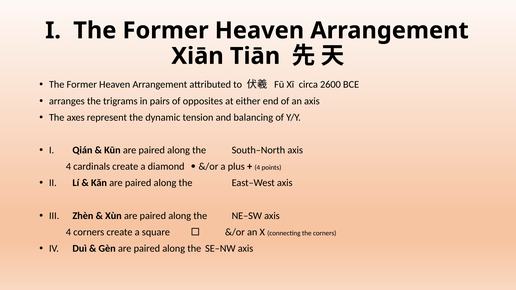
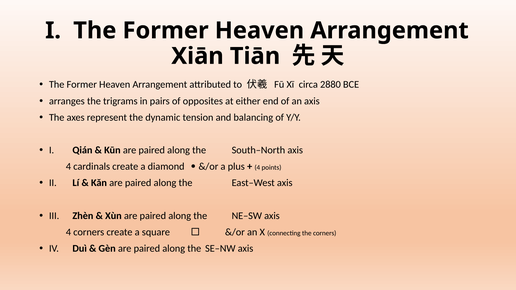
2600: 2600 -> 2880
